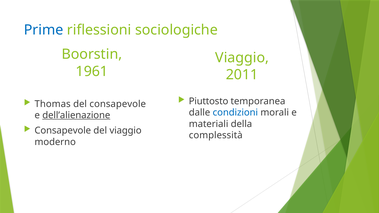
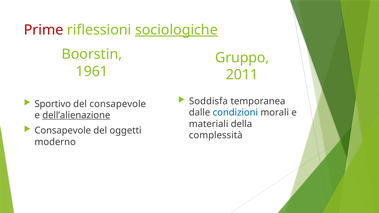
Prime colour: blue -> red
sociologiche underline: none -> present
Viaggio at (242, 58): Viaggio -> Gruppo
Piuttosto: Piuttosto -> Soddisfa
Thomas: Thomas -> Sportivo
del viaggio: viaggio -> oggetti
